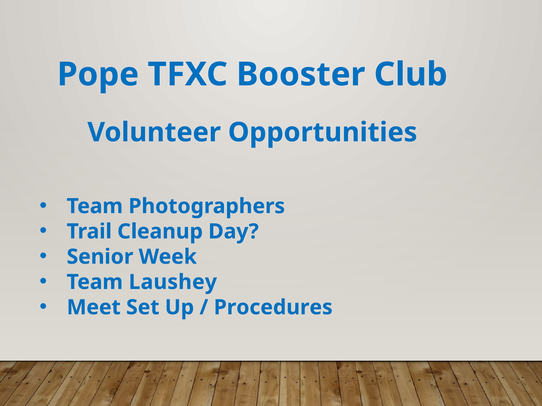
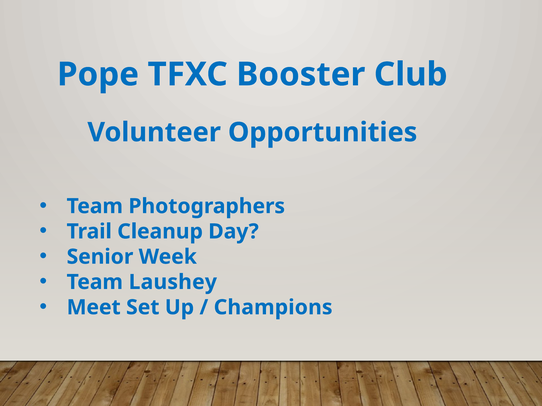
Procedures: Procedures -> Champions
